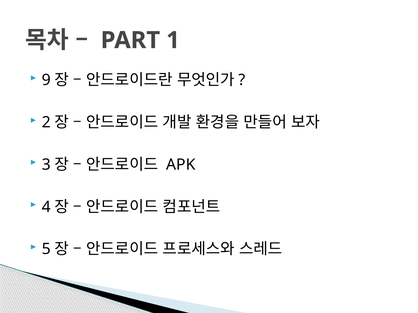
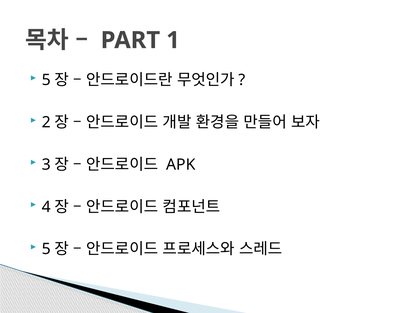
9 at (46, 80): 9 -> 5
